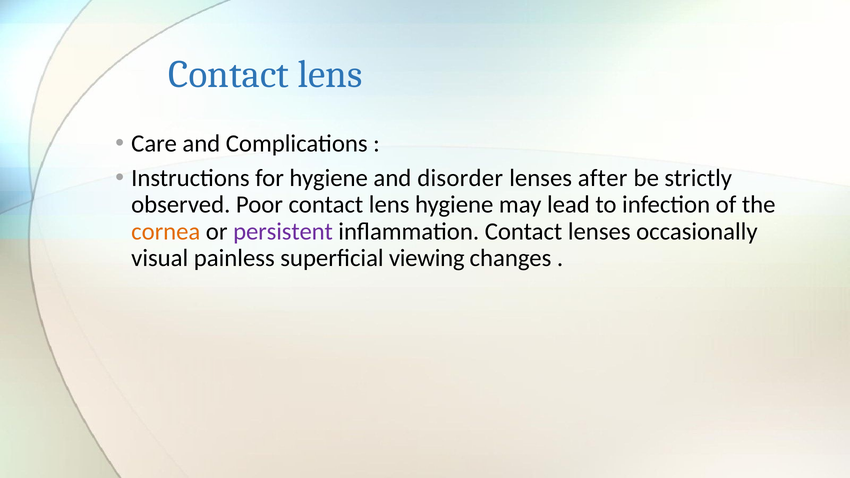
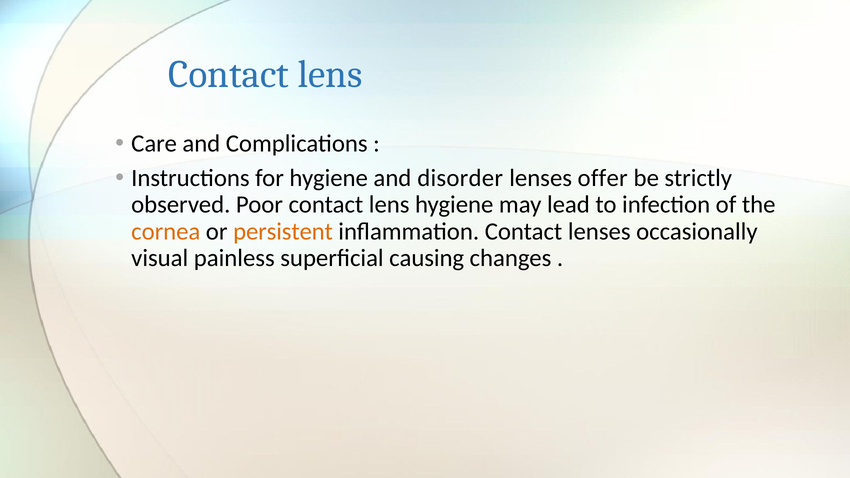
after: after -> offer
persistent colour: purple -> orange
viewing: viewing -> causing
